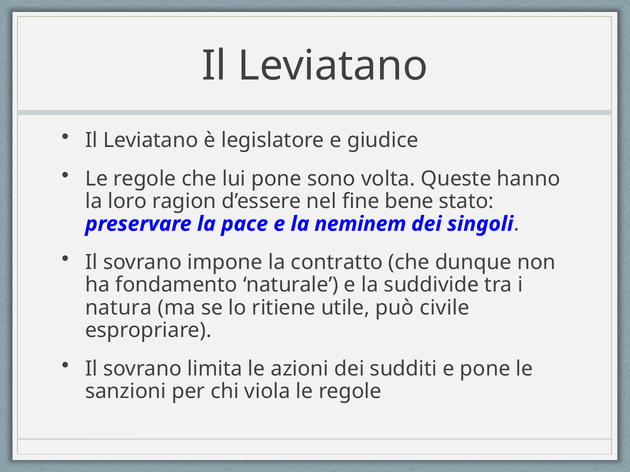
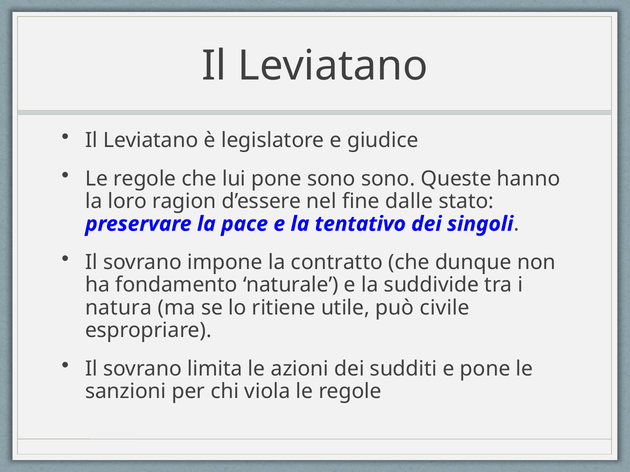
sono volta: volta -> sono
bene: bene -> dalle
neminem: neminem -> tentativo
